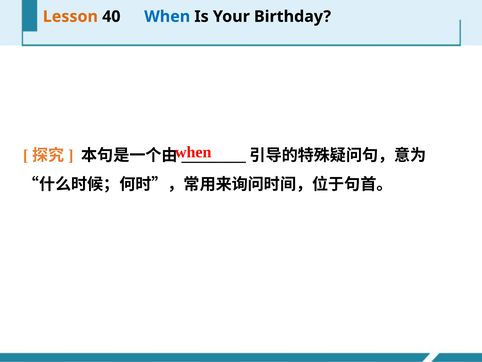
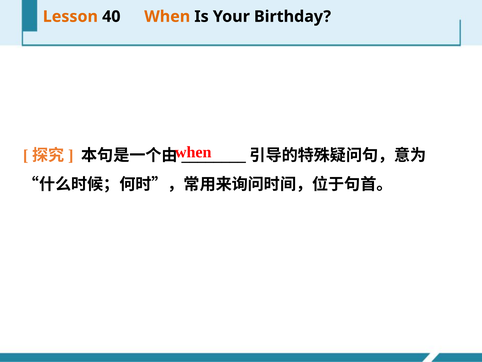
When at (167, 17) colour: blue -> orange
